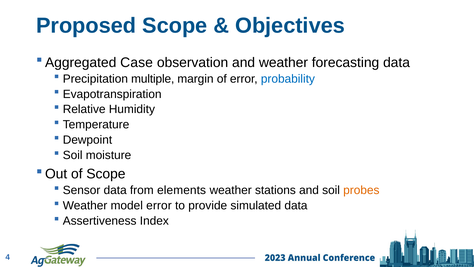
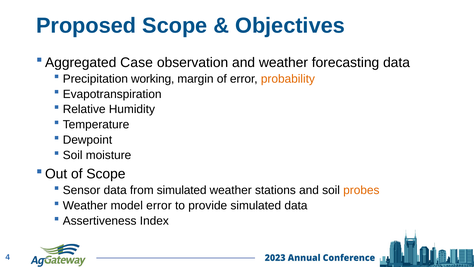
multiple: multiple -> working
probability colour: blue -> orange
from elements: elements -> simulated
